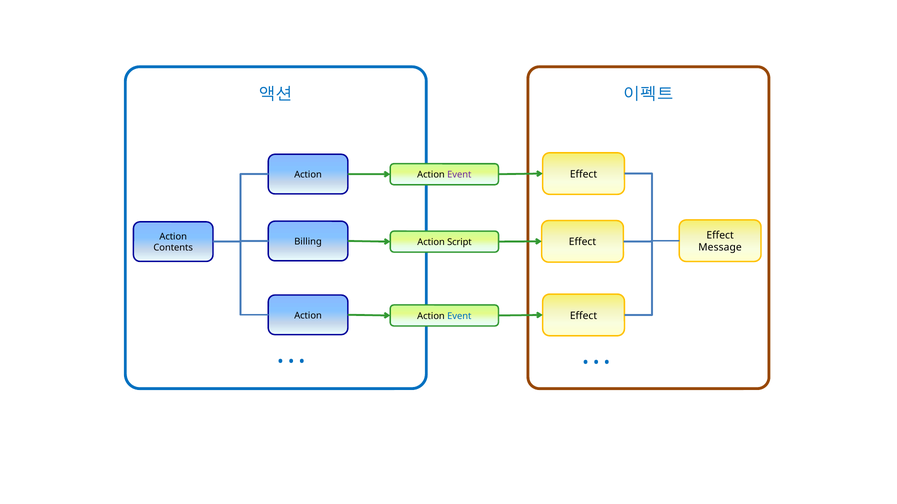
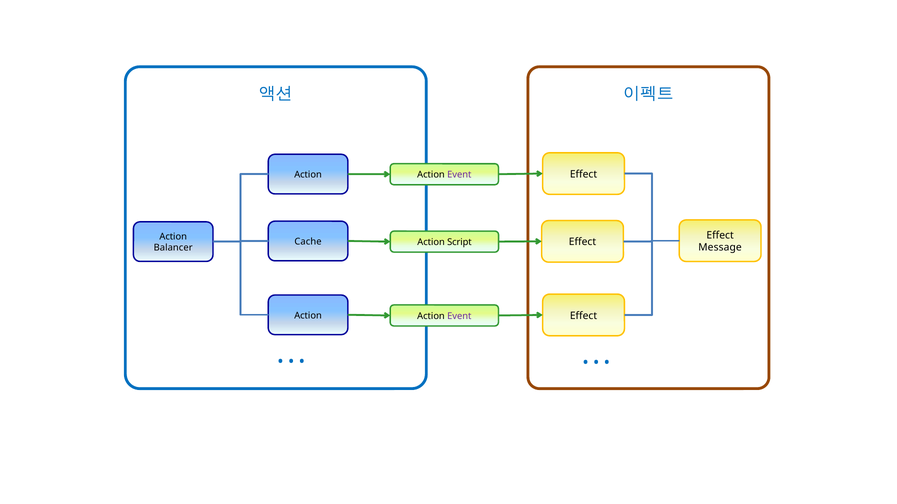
Billing: Billing -> Cache
Contents: Contents -> Balancer
Event at (459, 316) colour: blue -> purple
